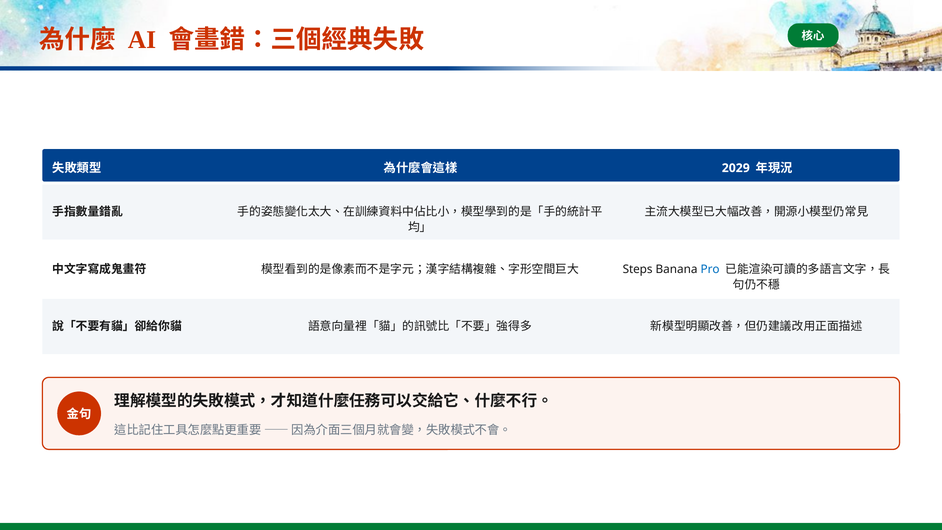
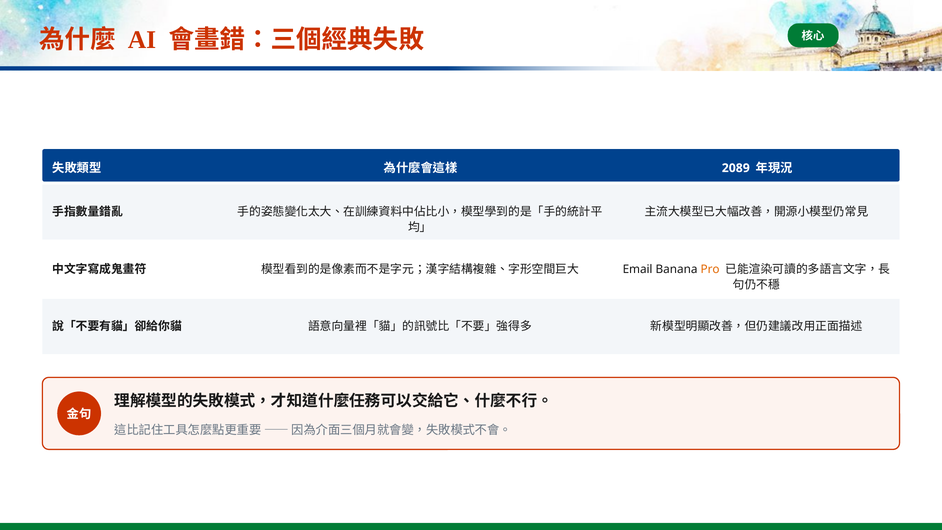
2029: 2029 -> 2089
Steps: Steps -> Email
Pro colour: blue -> orange
